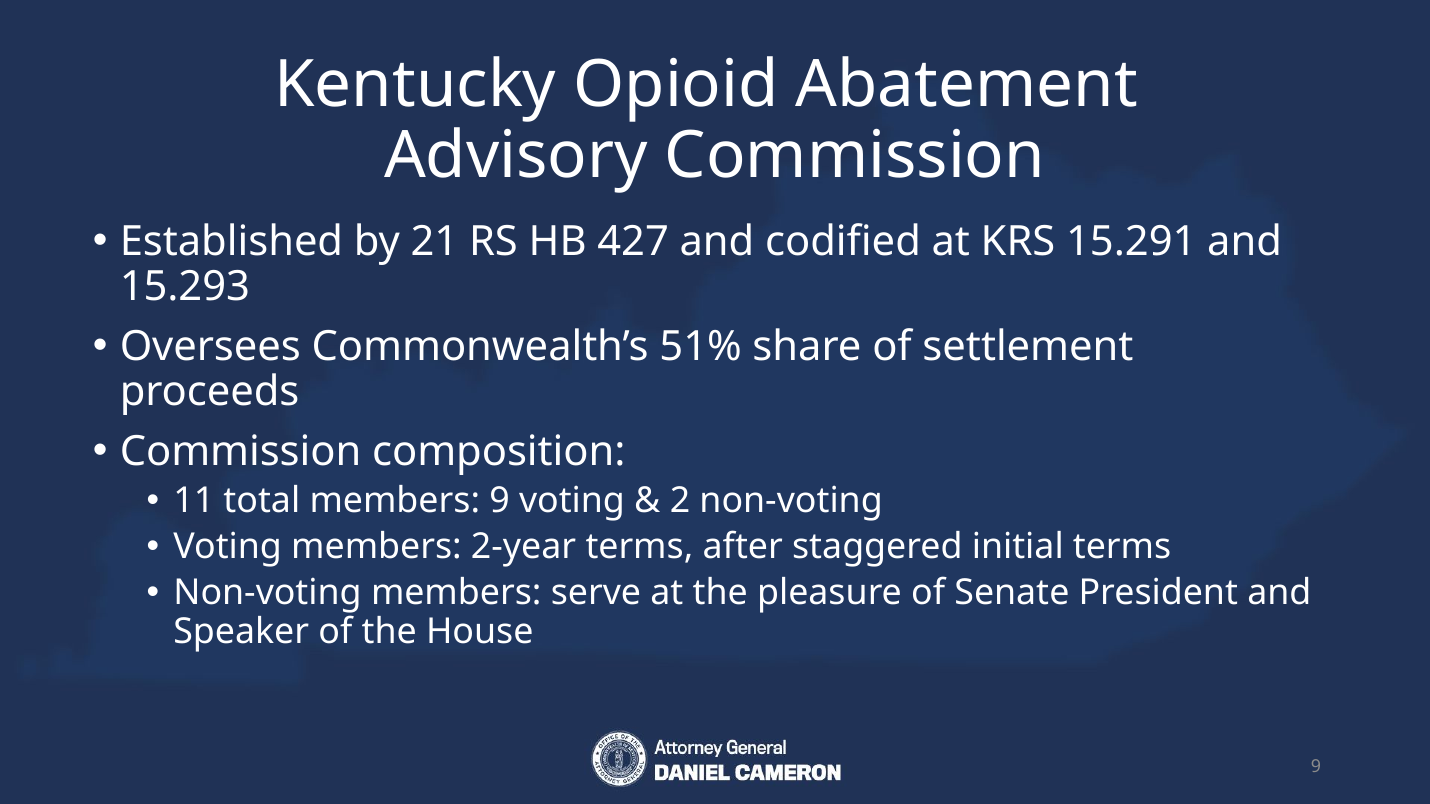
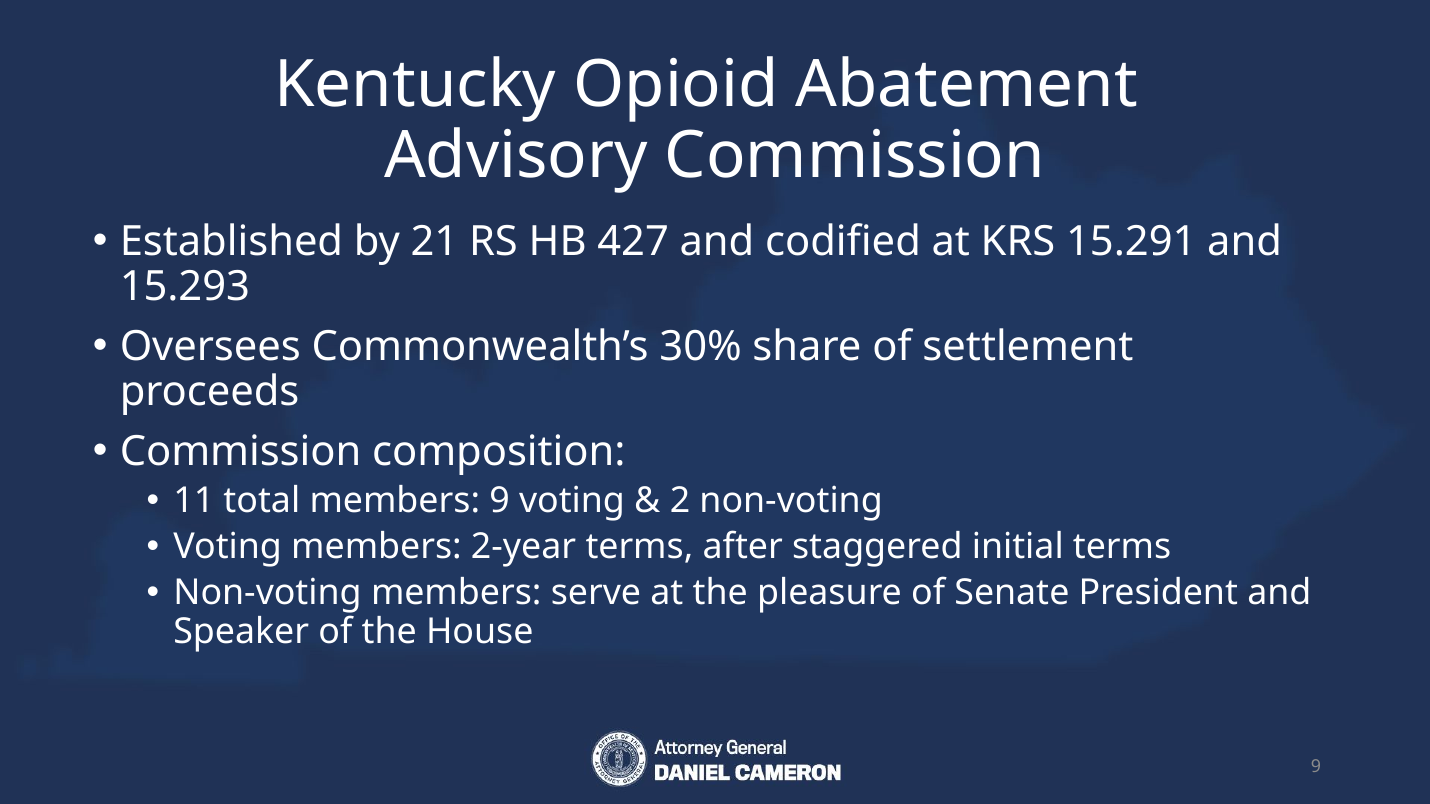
51%: 51% -> 30%
